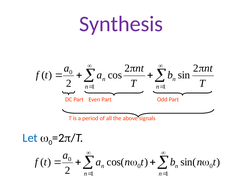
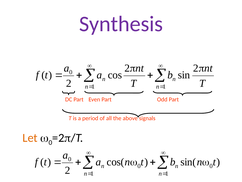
Let colour: blue -> orange
